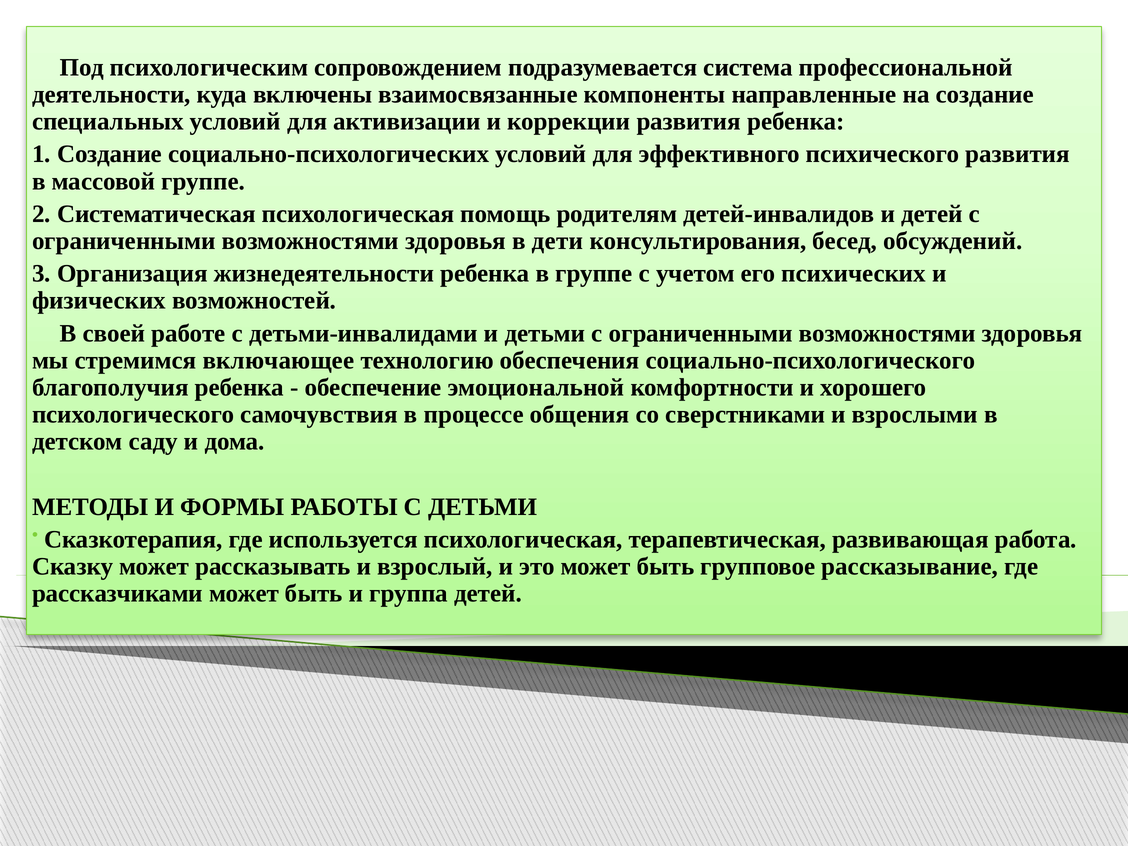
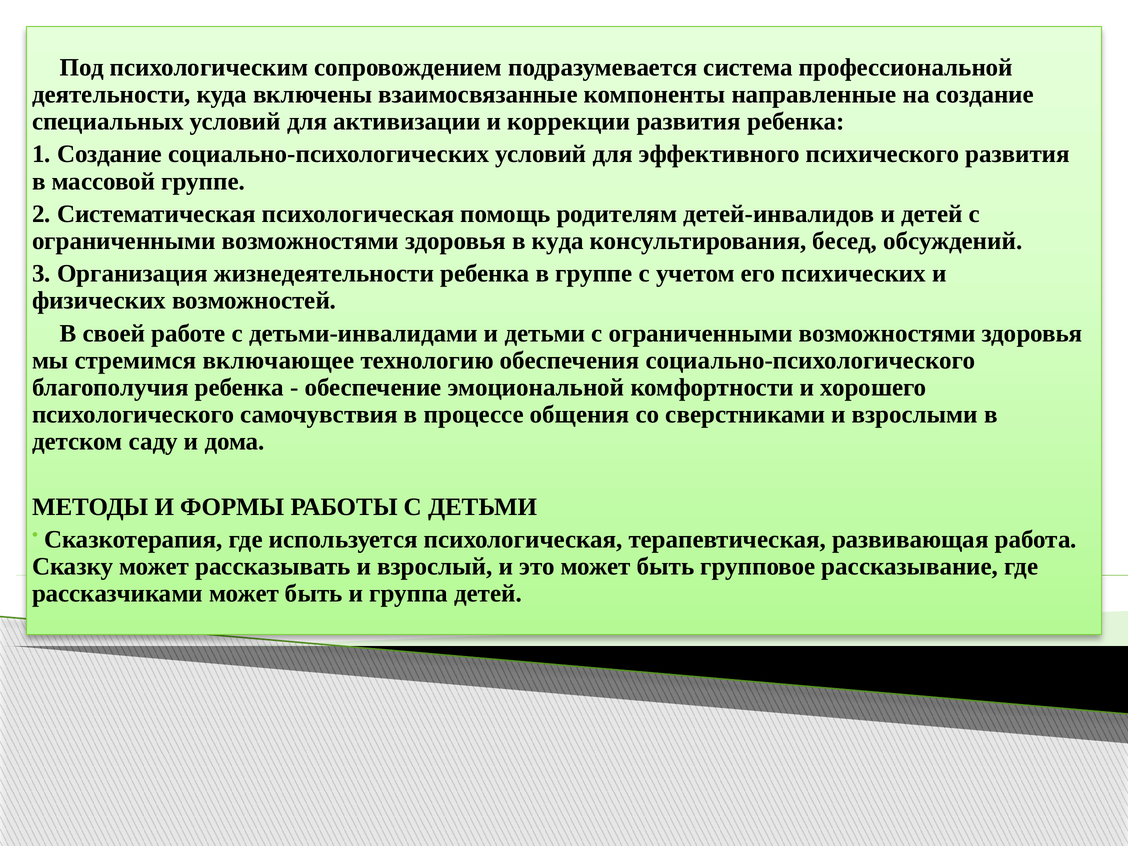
в дети: дети -> куда
